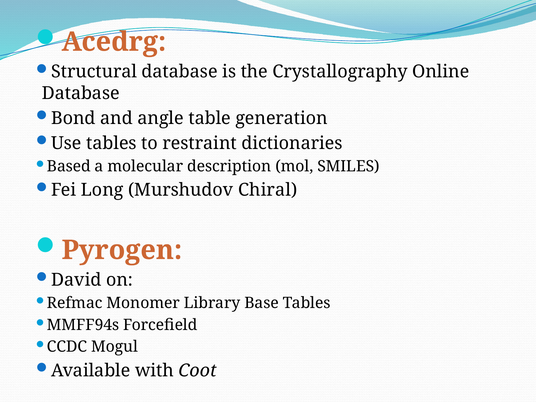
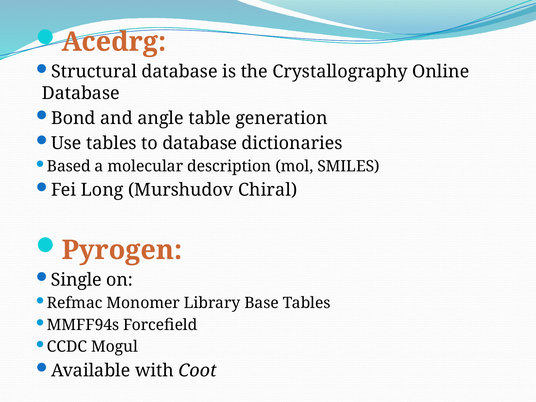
to restraint: restraint -> database
David: David -> Single
